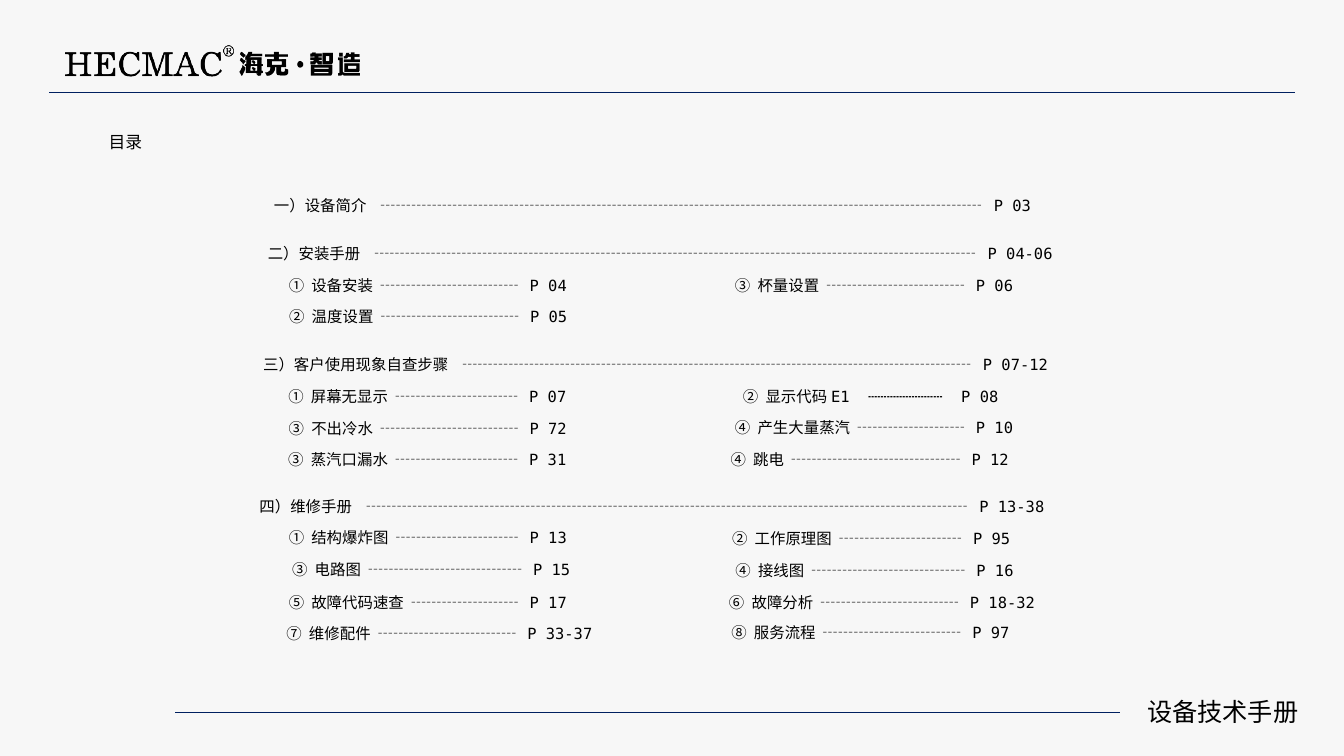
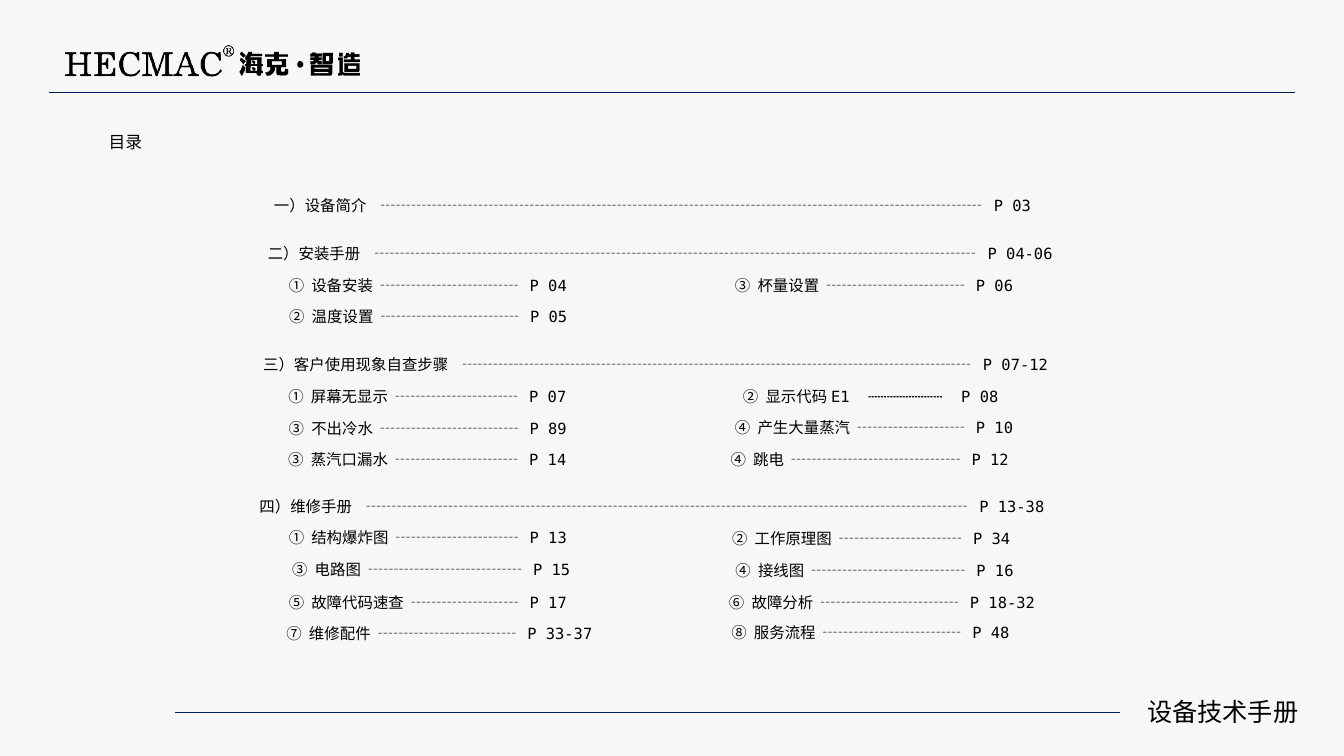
72: 72 -> 89
31: 31 -> 14
95: 95 -> 34
97: 97 -> 48
